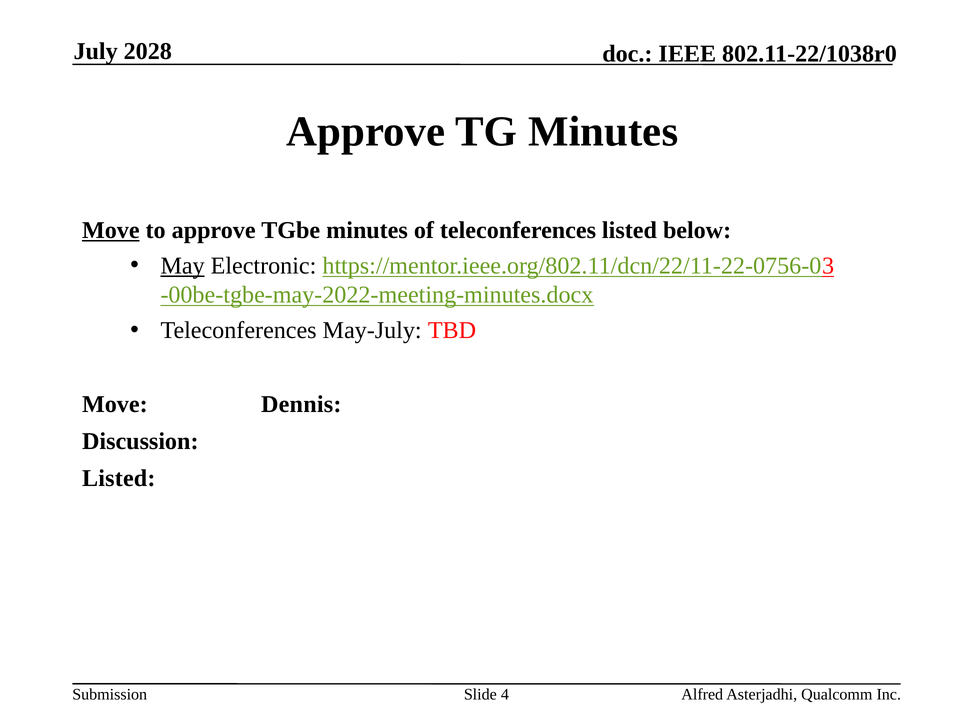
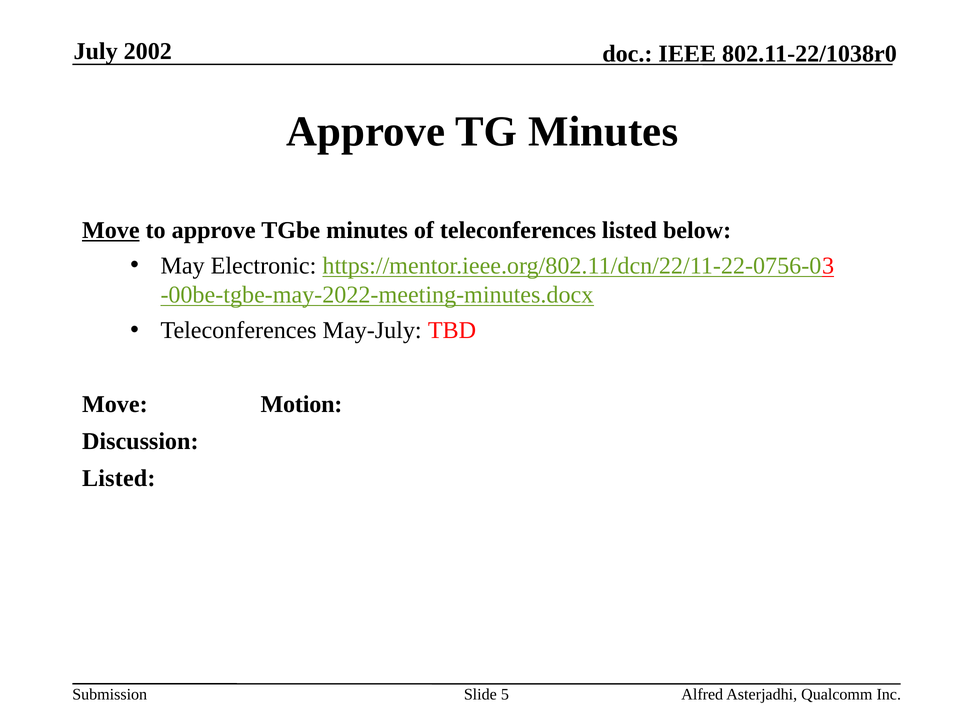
2028: 2028 -> 2002
May underline: present -> none
Dennis: Dennis -> Motion
4: 4 -> 5
